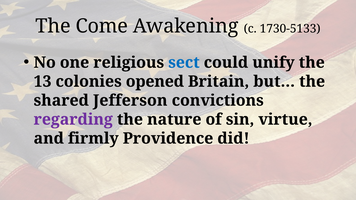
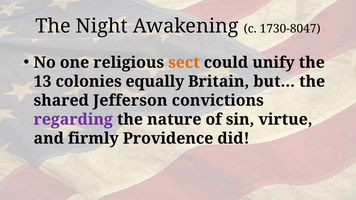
Come: Come -> Night
1730-5133: 1730-5133 -> 1730-8047
sect colour: blue -> orange
opened: opened -> equally
